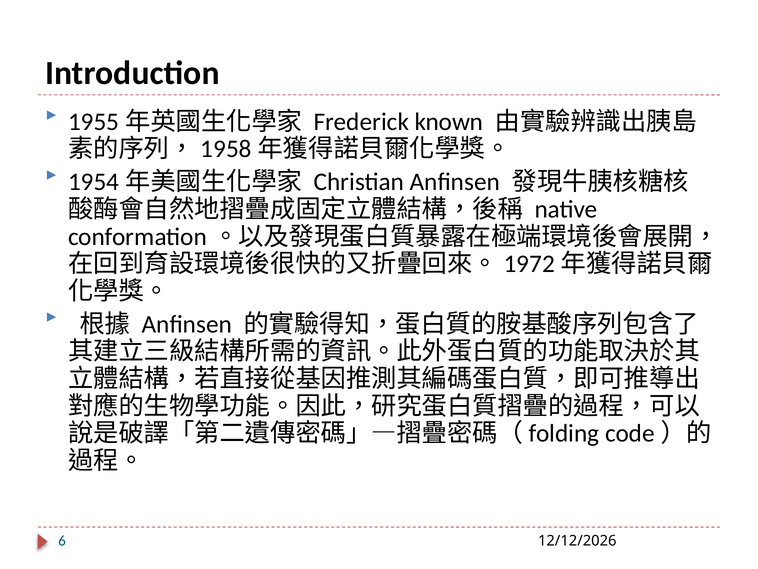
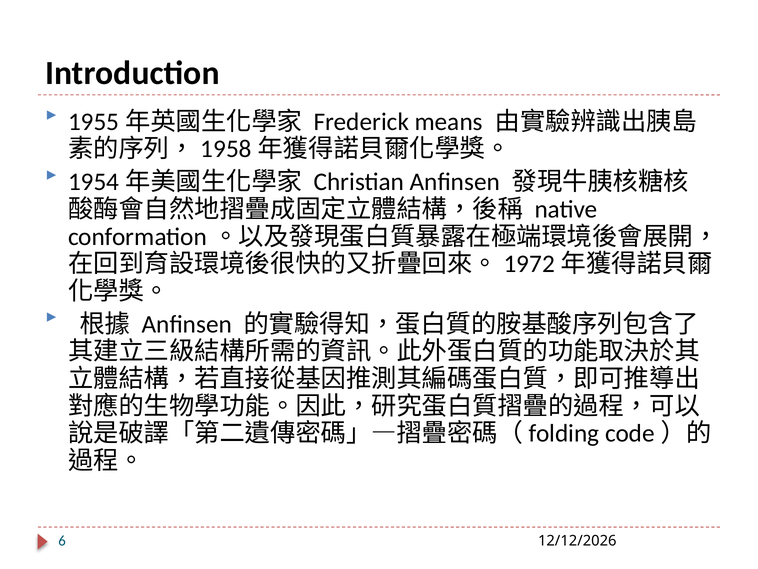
known: known -> means
